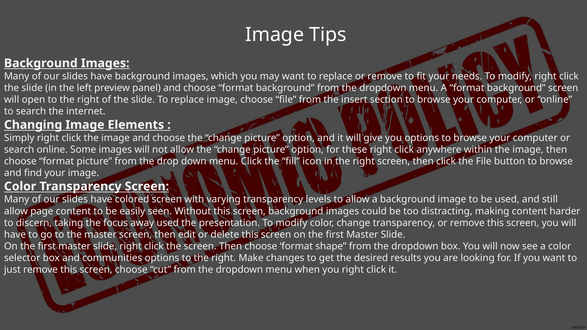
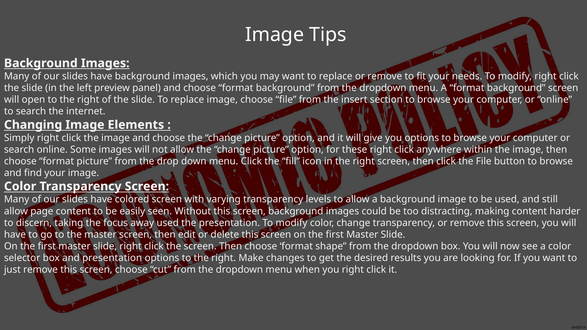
and communities: communities -> presentation
